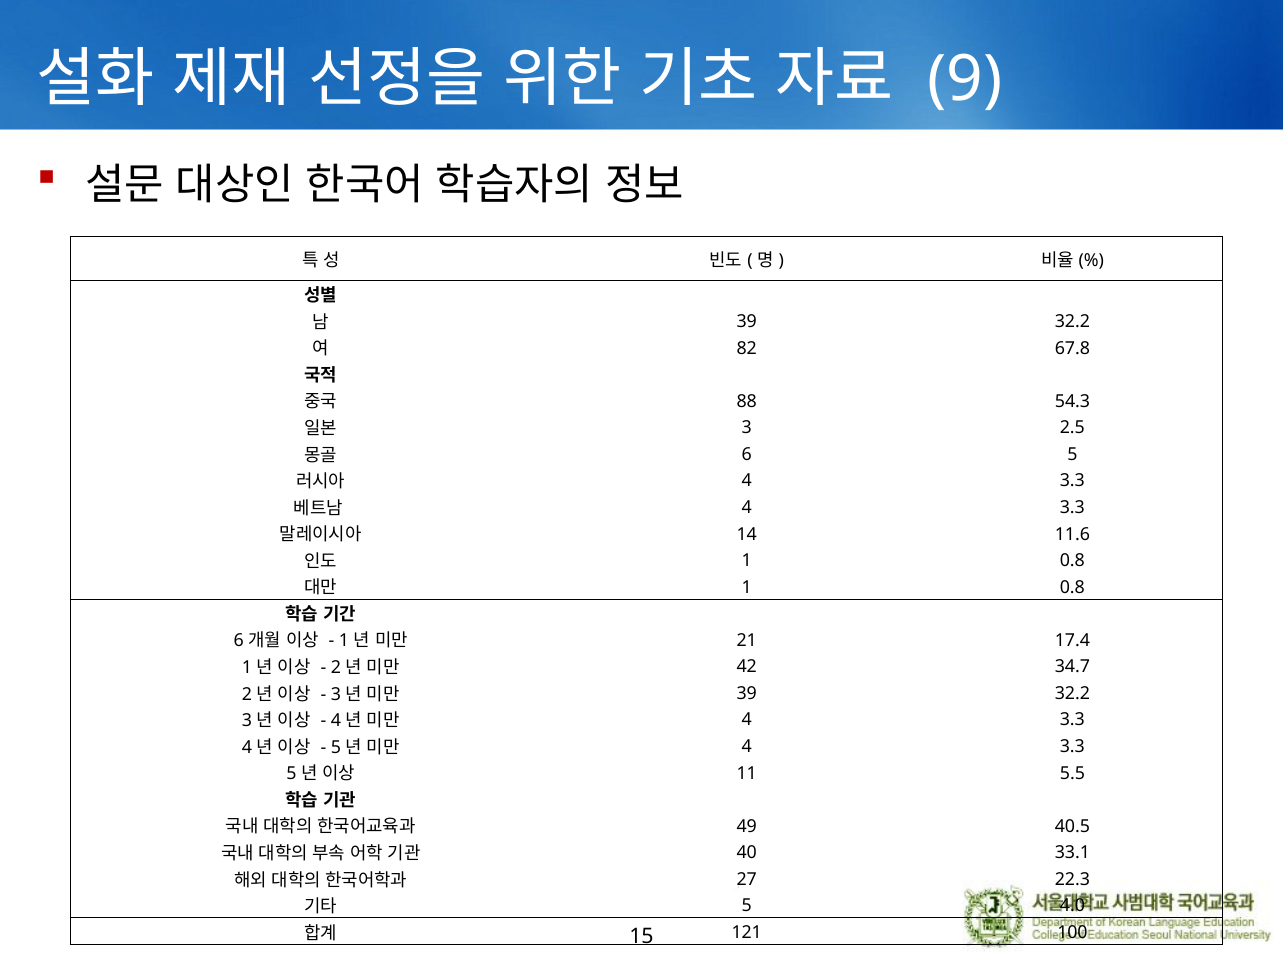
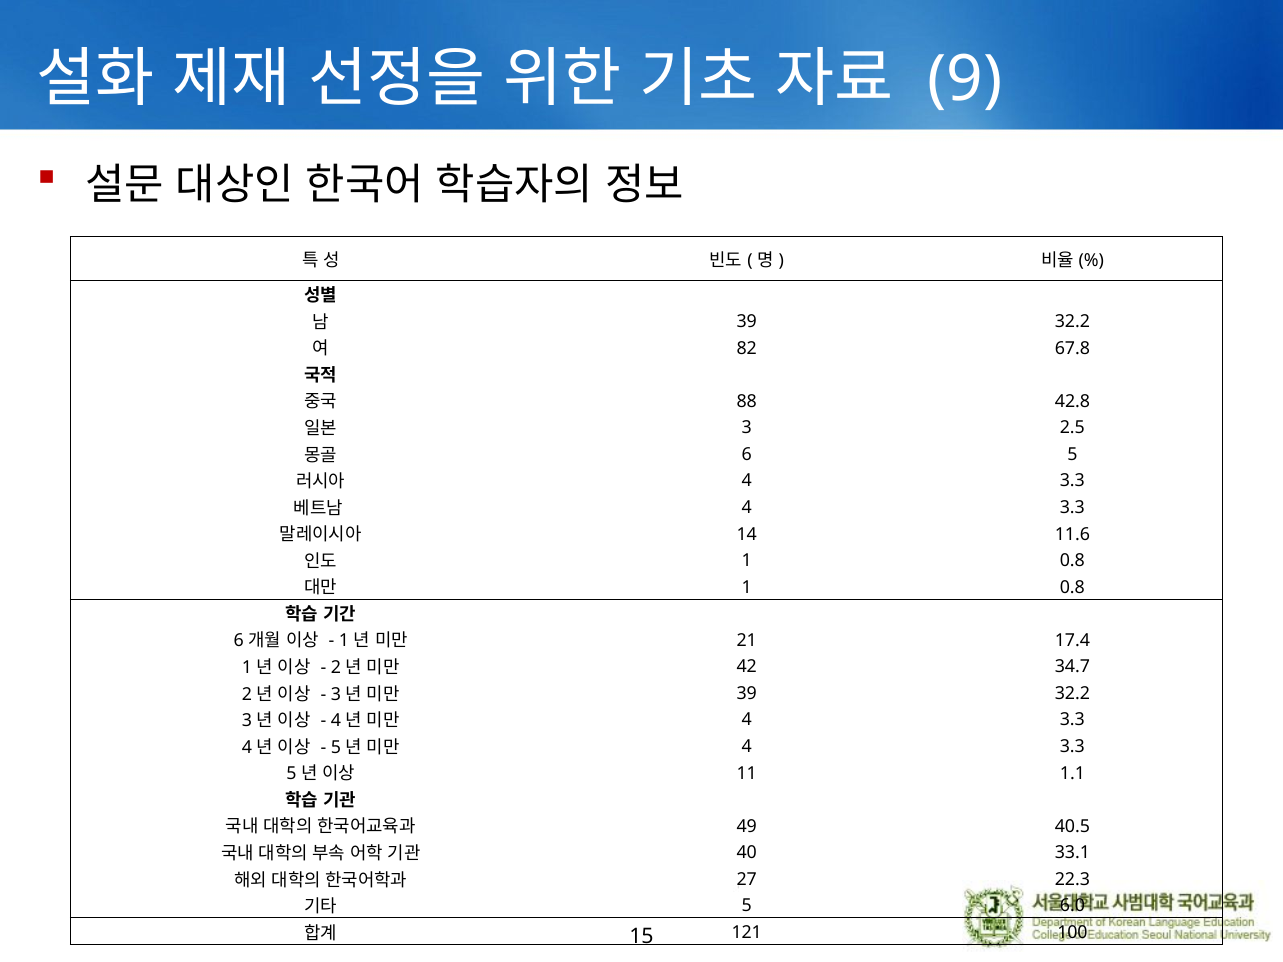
54.3: 54.3 -> 42.8
5.5: 5.5 -> 1.1
4.0: 4.0 -> 6.0
